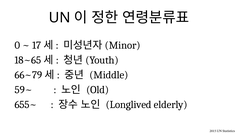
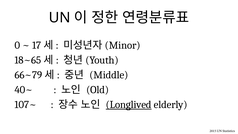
59~: 59~ -> 40~
655~: 655~ -> 107~
Longlived underline: none -> present
